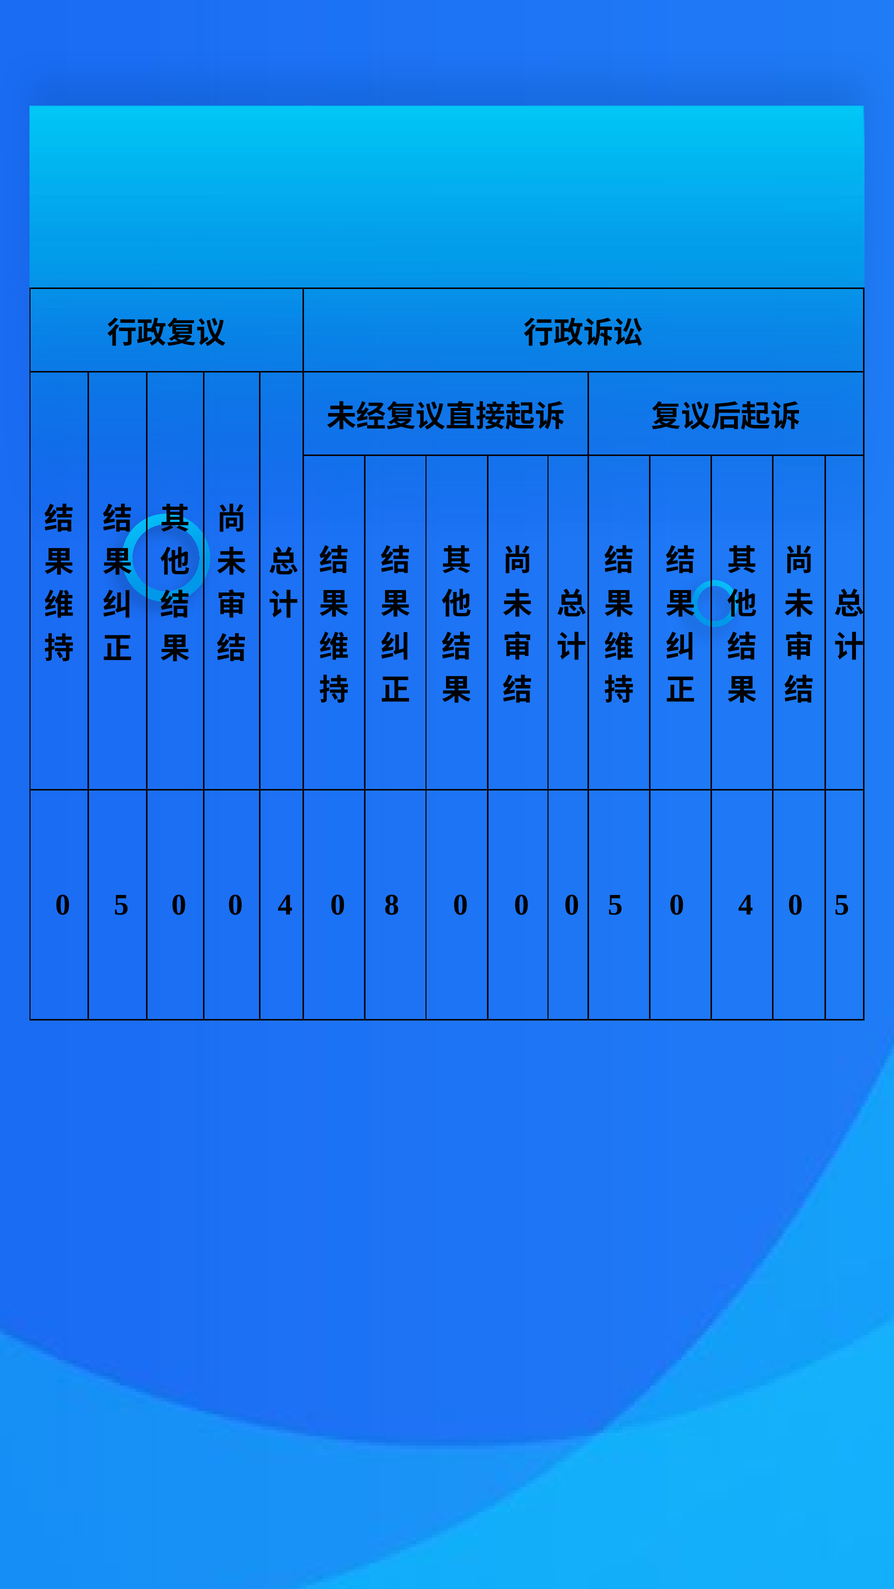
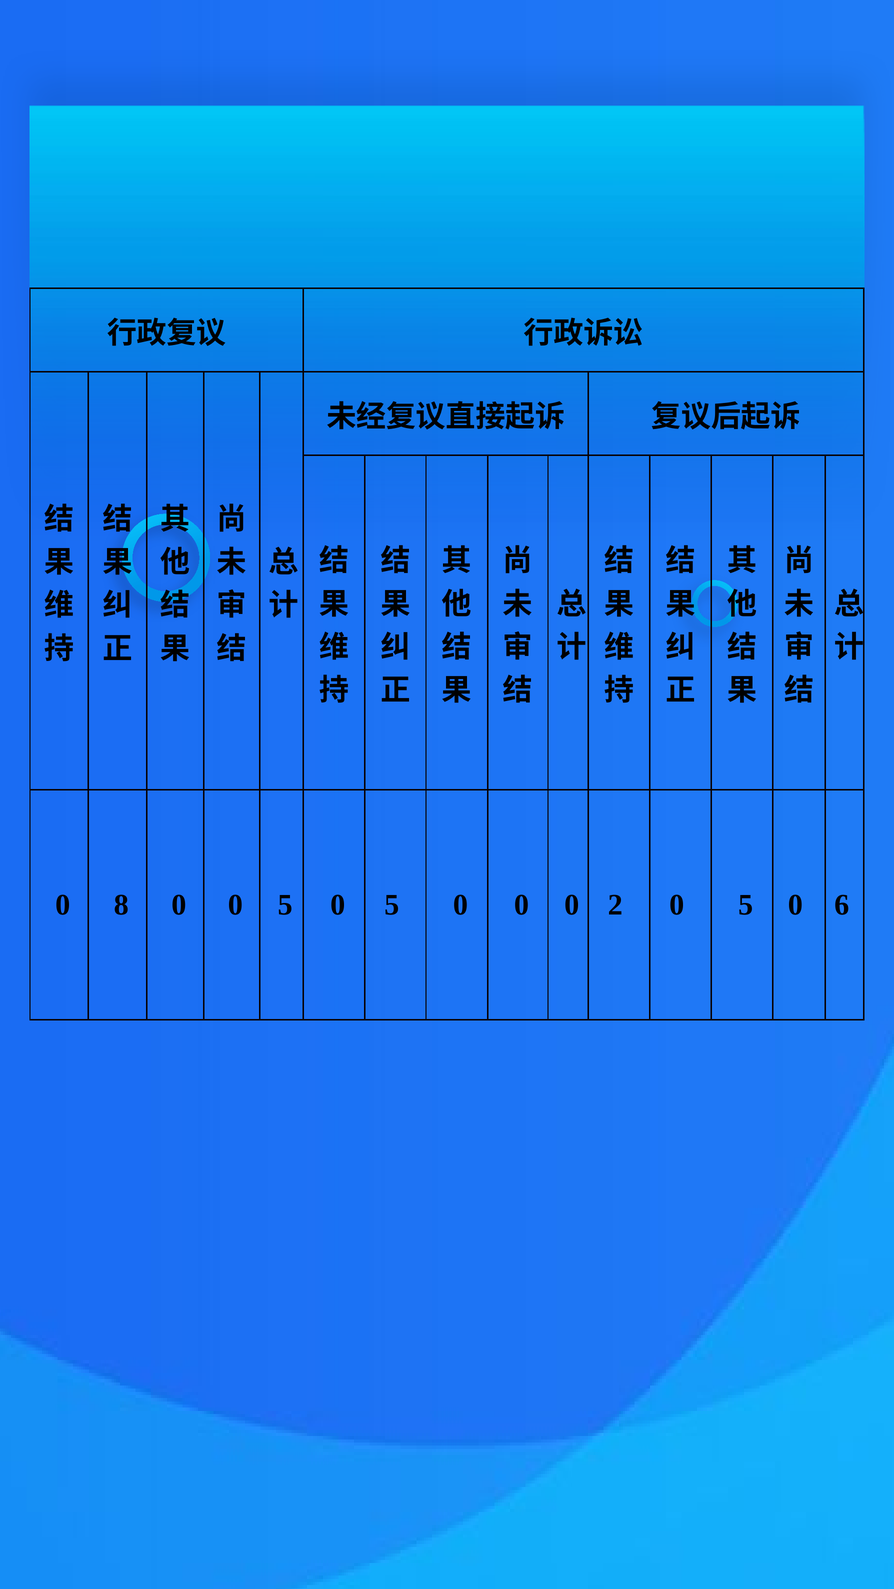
5 at (121, 905): 5 -> 8
0 0 4: 4 -> 5
8 at (392, 905): 8 -> 5
0 0 5: 5 -> 2
4 at (746, 905): 4 -> 5
5 at (842, 905): 5 -> 6
